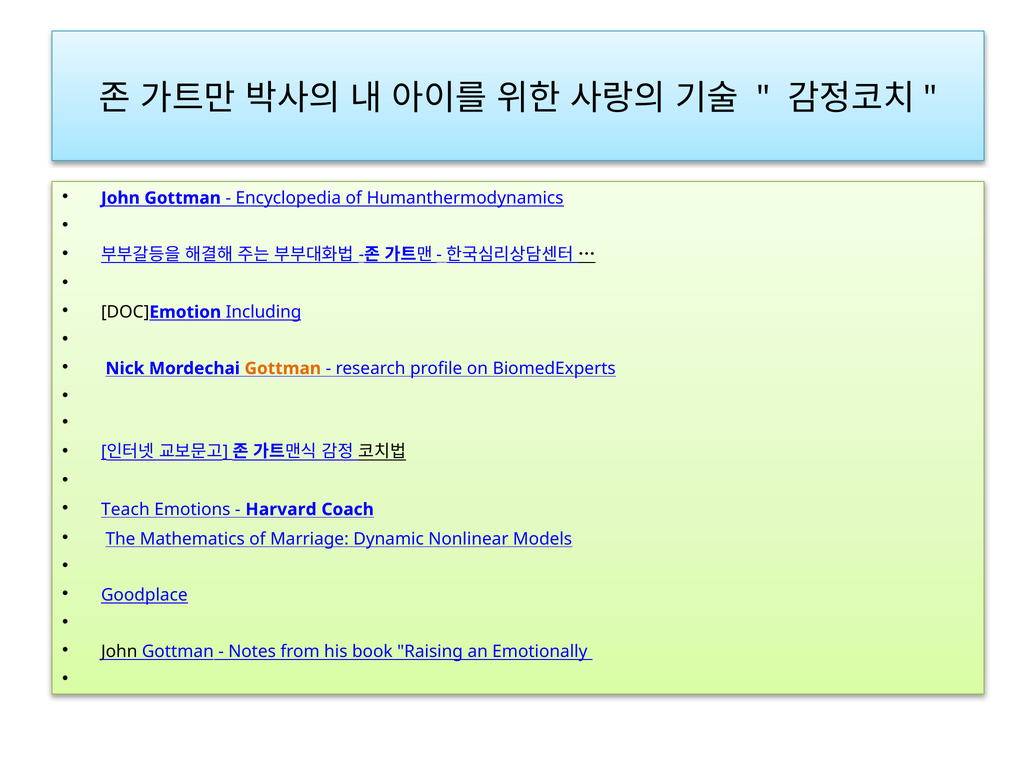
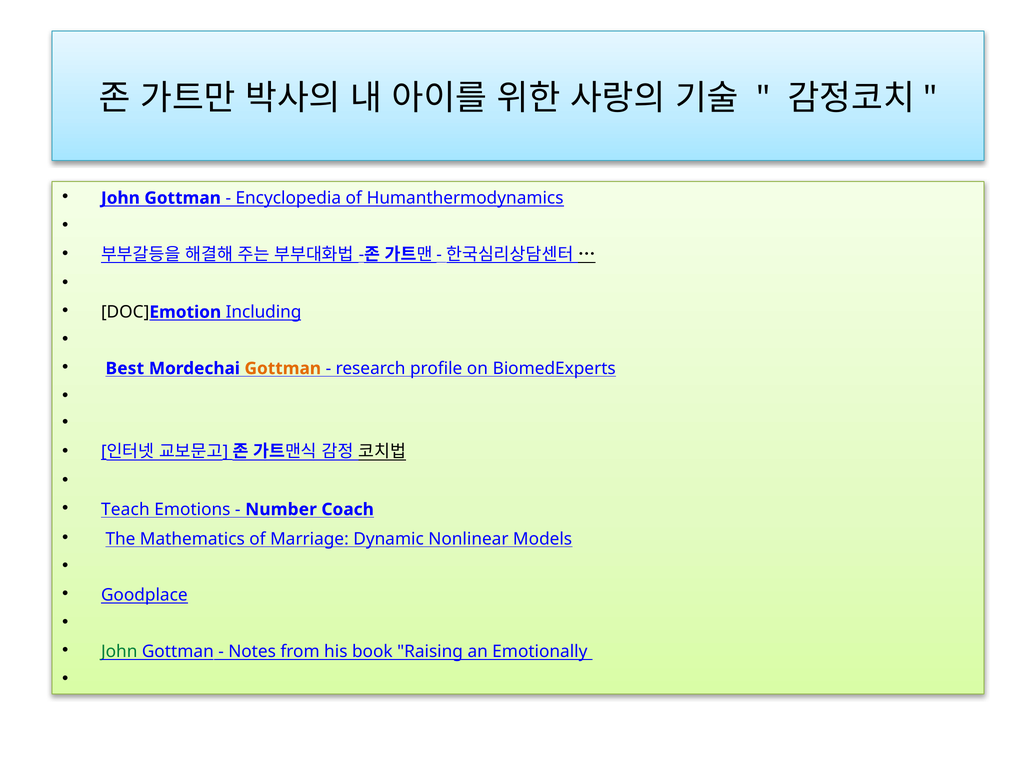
Nick: Nick -> Best
Harvard: Harvard -> Number
John at (119, 652) colour: black -> green
